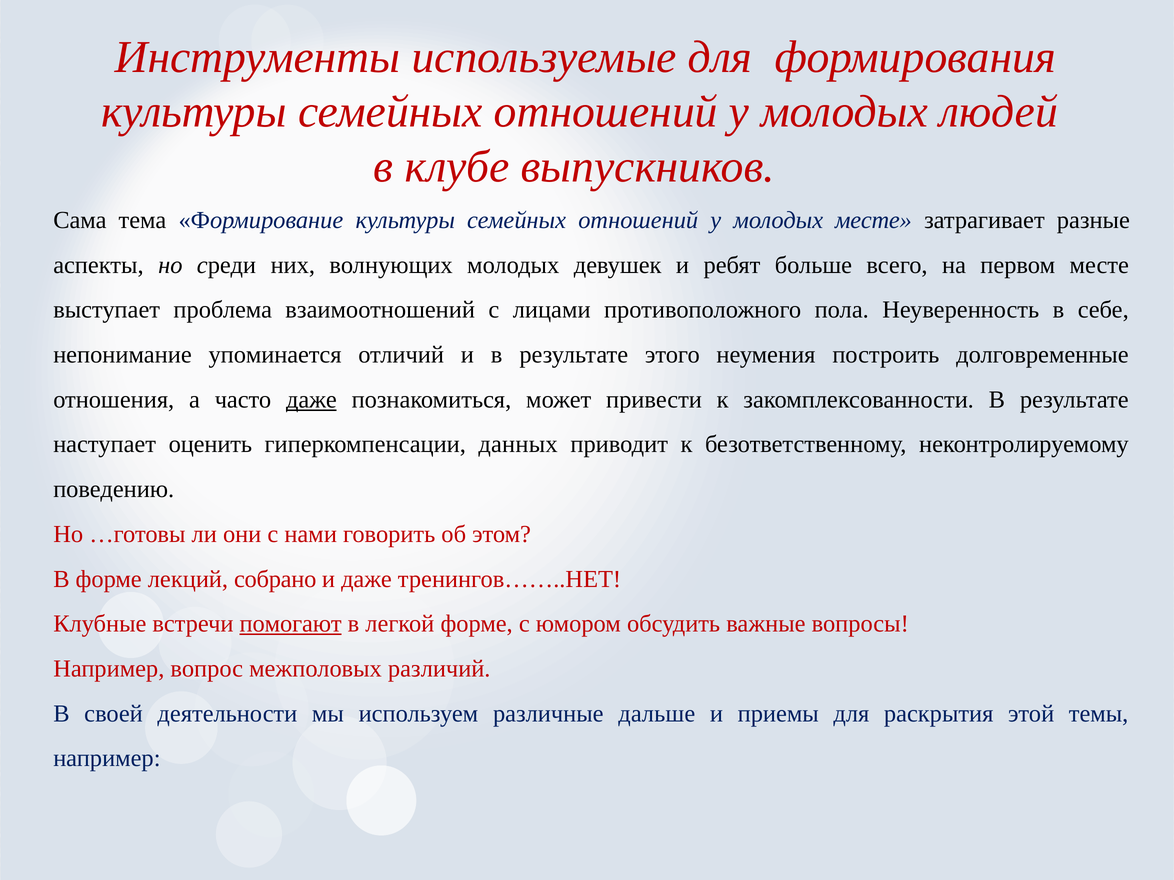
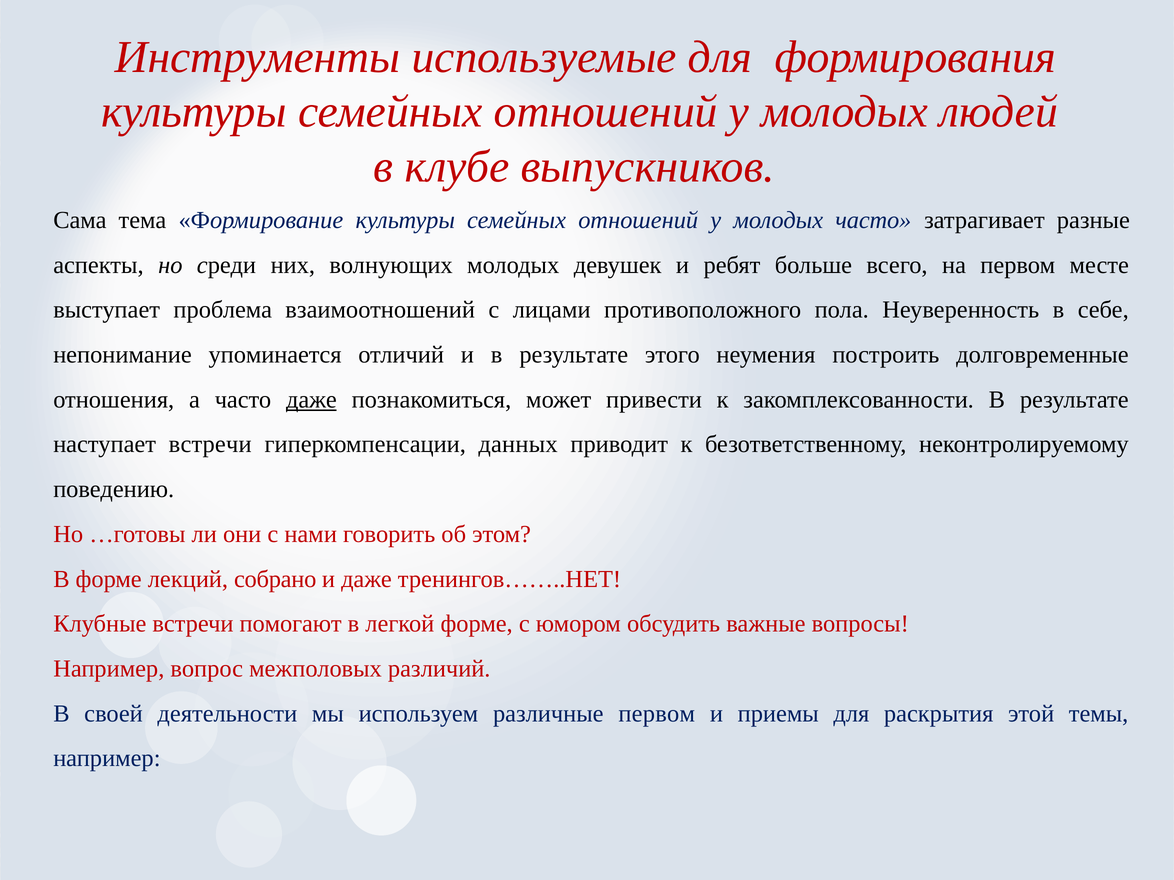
молодых месте: месте -> часто
наступает оценить: оценить -> встречи
помогают underline: present -> none
различные дальше: дальше -> первом
